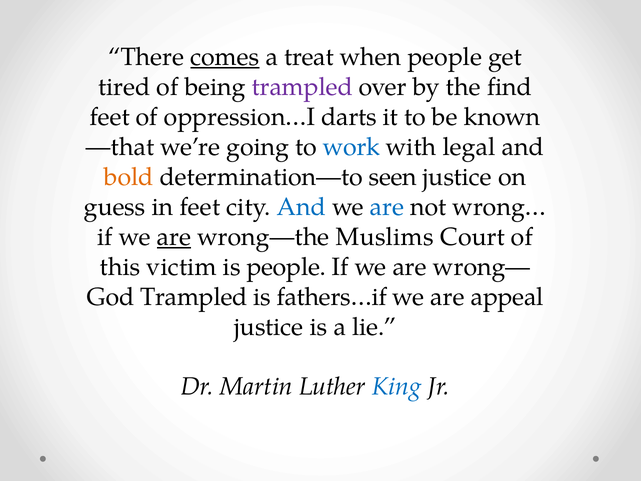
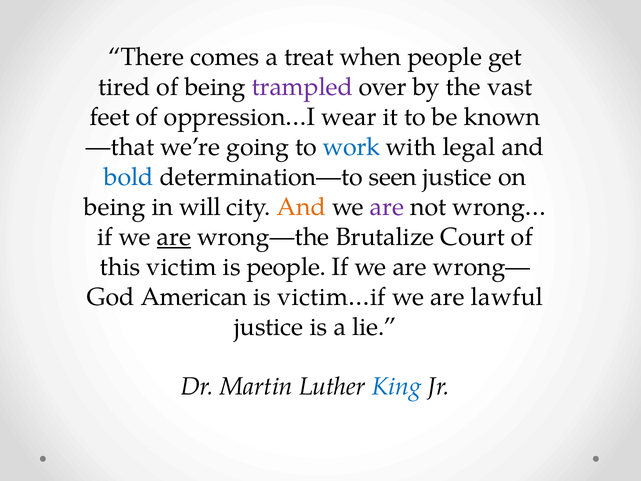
comes underline: present -> none
find: find -> vast
darts: darts -> wear
bold colour: orange -> blue
guess at (115, 207): guess -> being
in feet: feet -> will
And at (301, 207) colour: blue -> orange
are at (387, 207) colour: blue -> purple
Muslims: Muslims -> Brutalize
Trampled at (194, 297): Trampled -> American
fathers…if: fathers…if -> victim…if
appeal: appeal -> lawful
